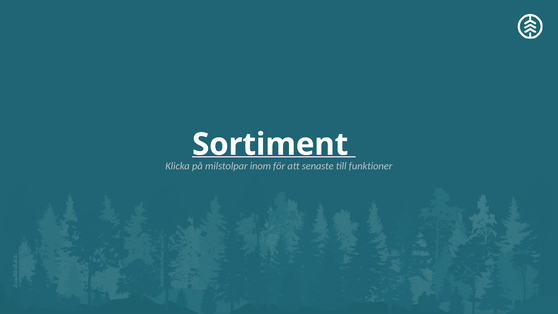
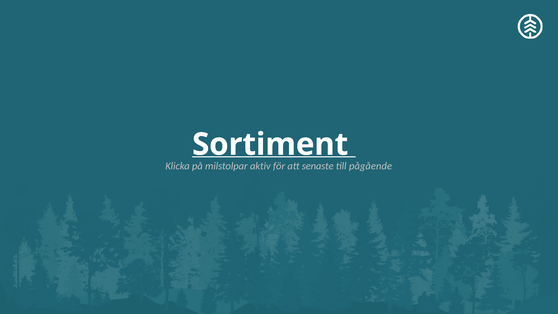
inom: inom -> aktiv
funktioner: funktioner -> pågående
